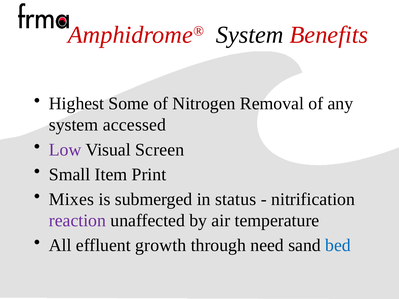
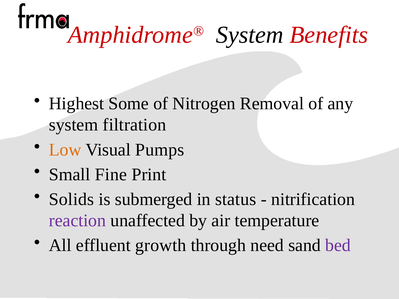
accessed: accessed -> filtration
Low colour: purple -> orange
Screen: Screen -> Pumps
Item: Item -> Fine
Mixes: Mixes -> Solids
bed colour: blue -> purple
